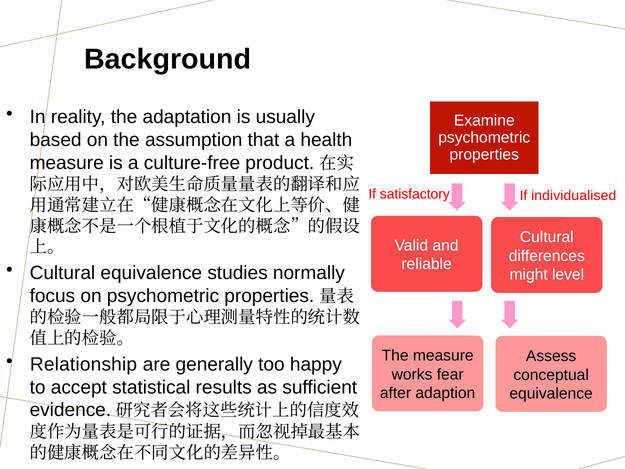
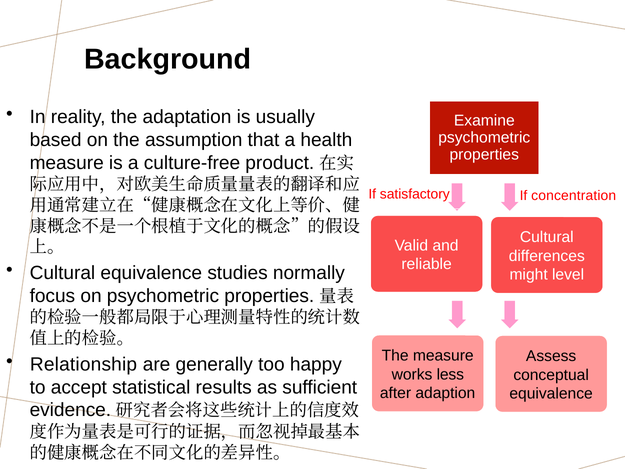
individualised: individualised -> concentration
fear: fear -> less
